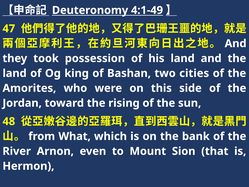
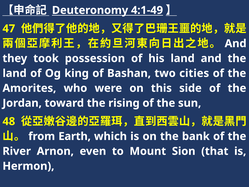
What: What -> Earth
